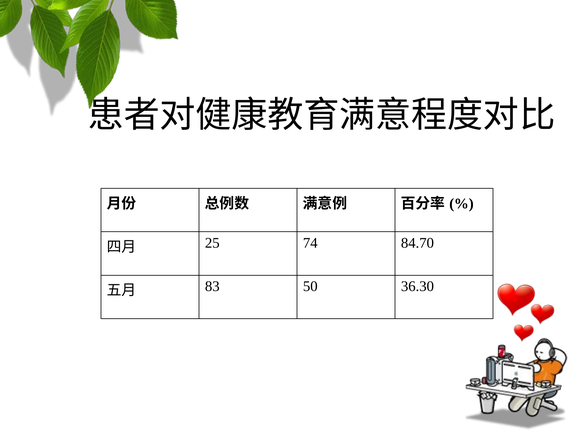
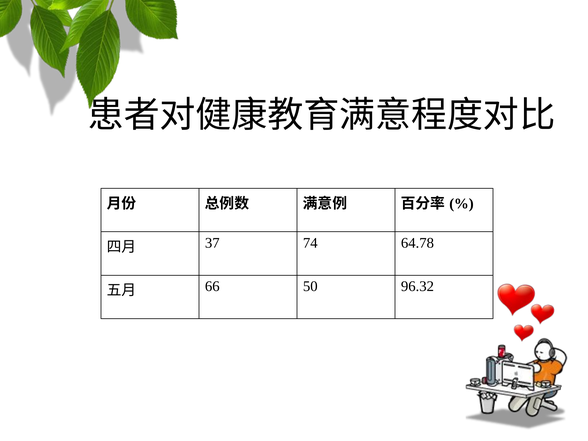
25: 25 -> 37
84.70: 84.70 -> 64.78
83: 83 -> 66
36.30: 36.30 -> 96.32
